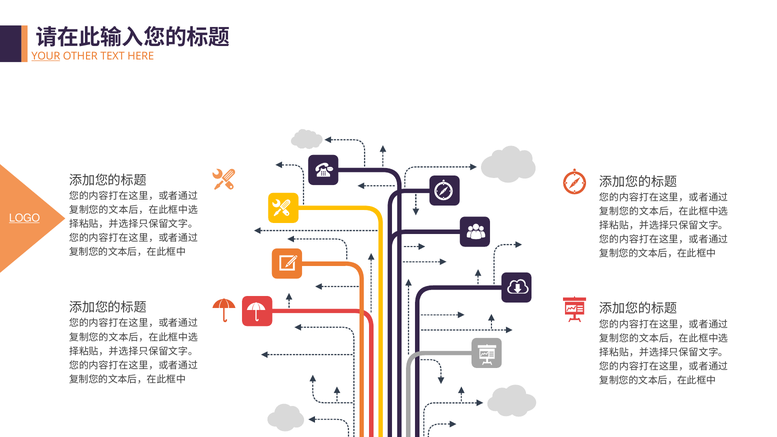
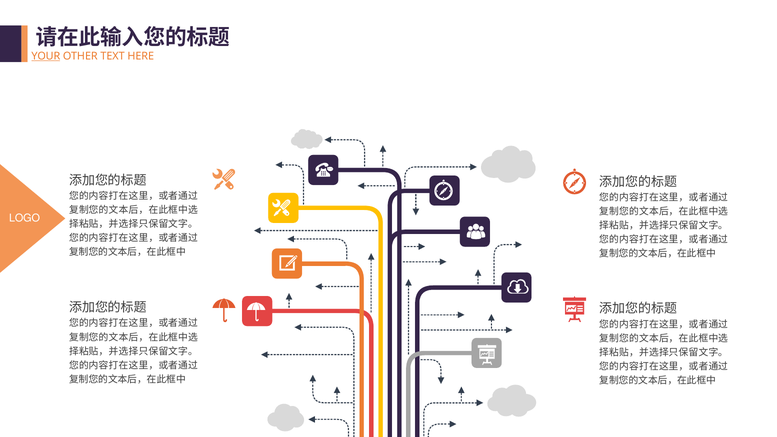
LOGO underline: present -> none
